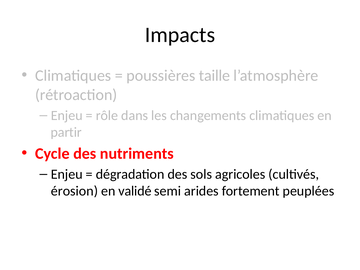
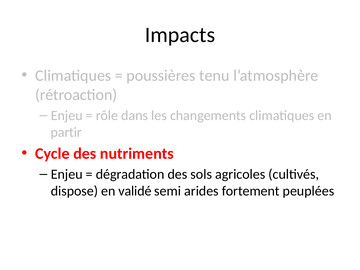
taille: taille -> tenu
érosion: érosion -> dispose
